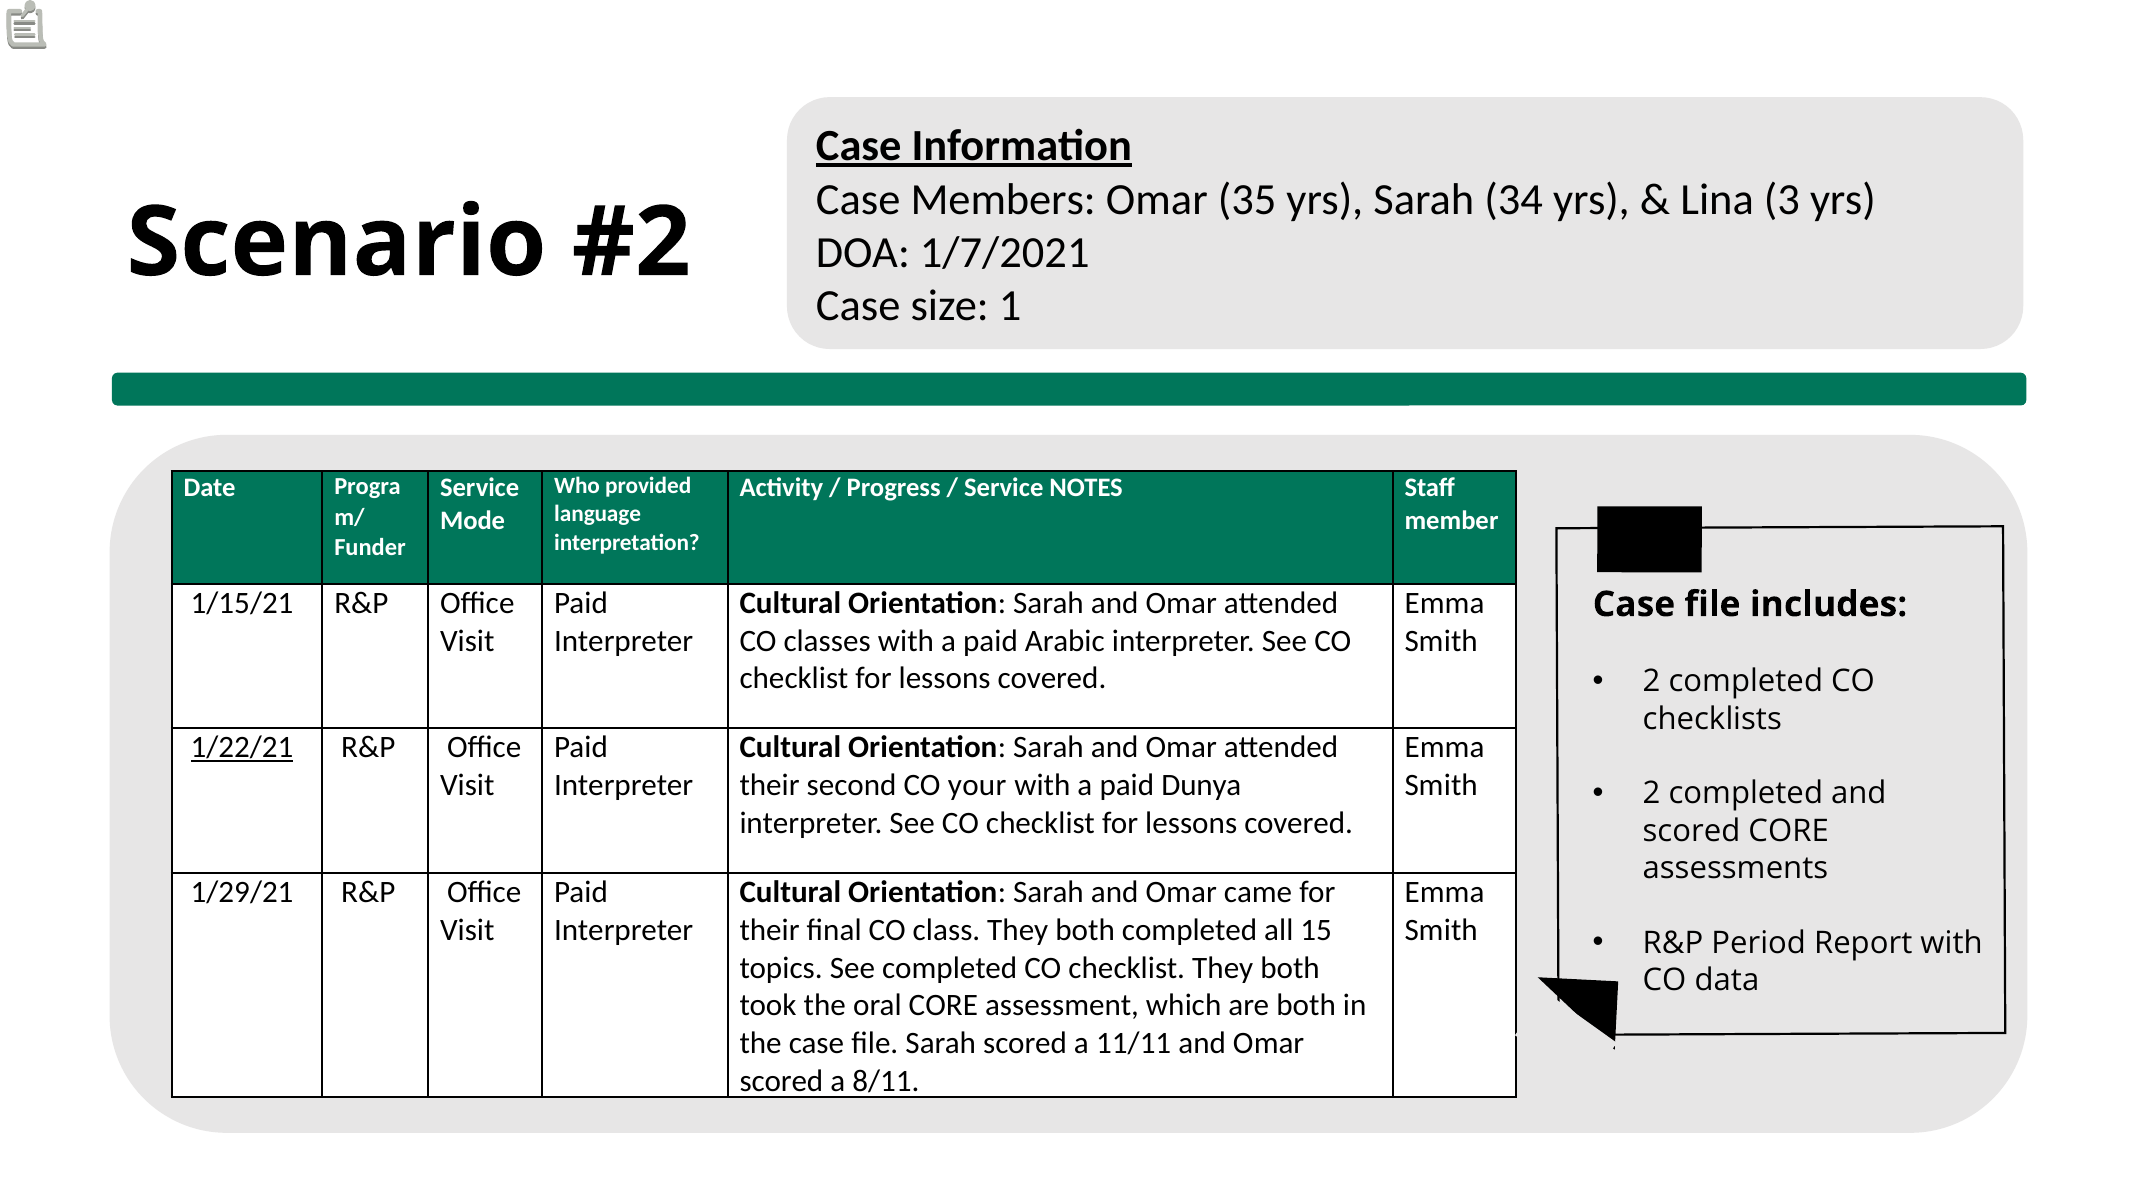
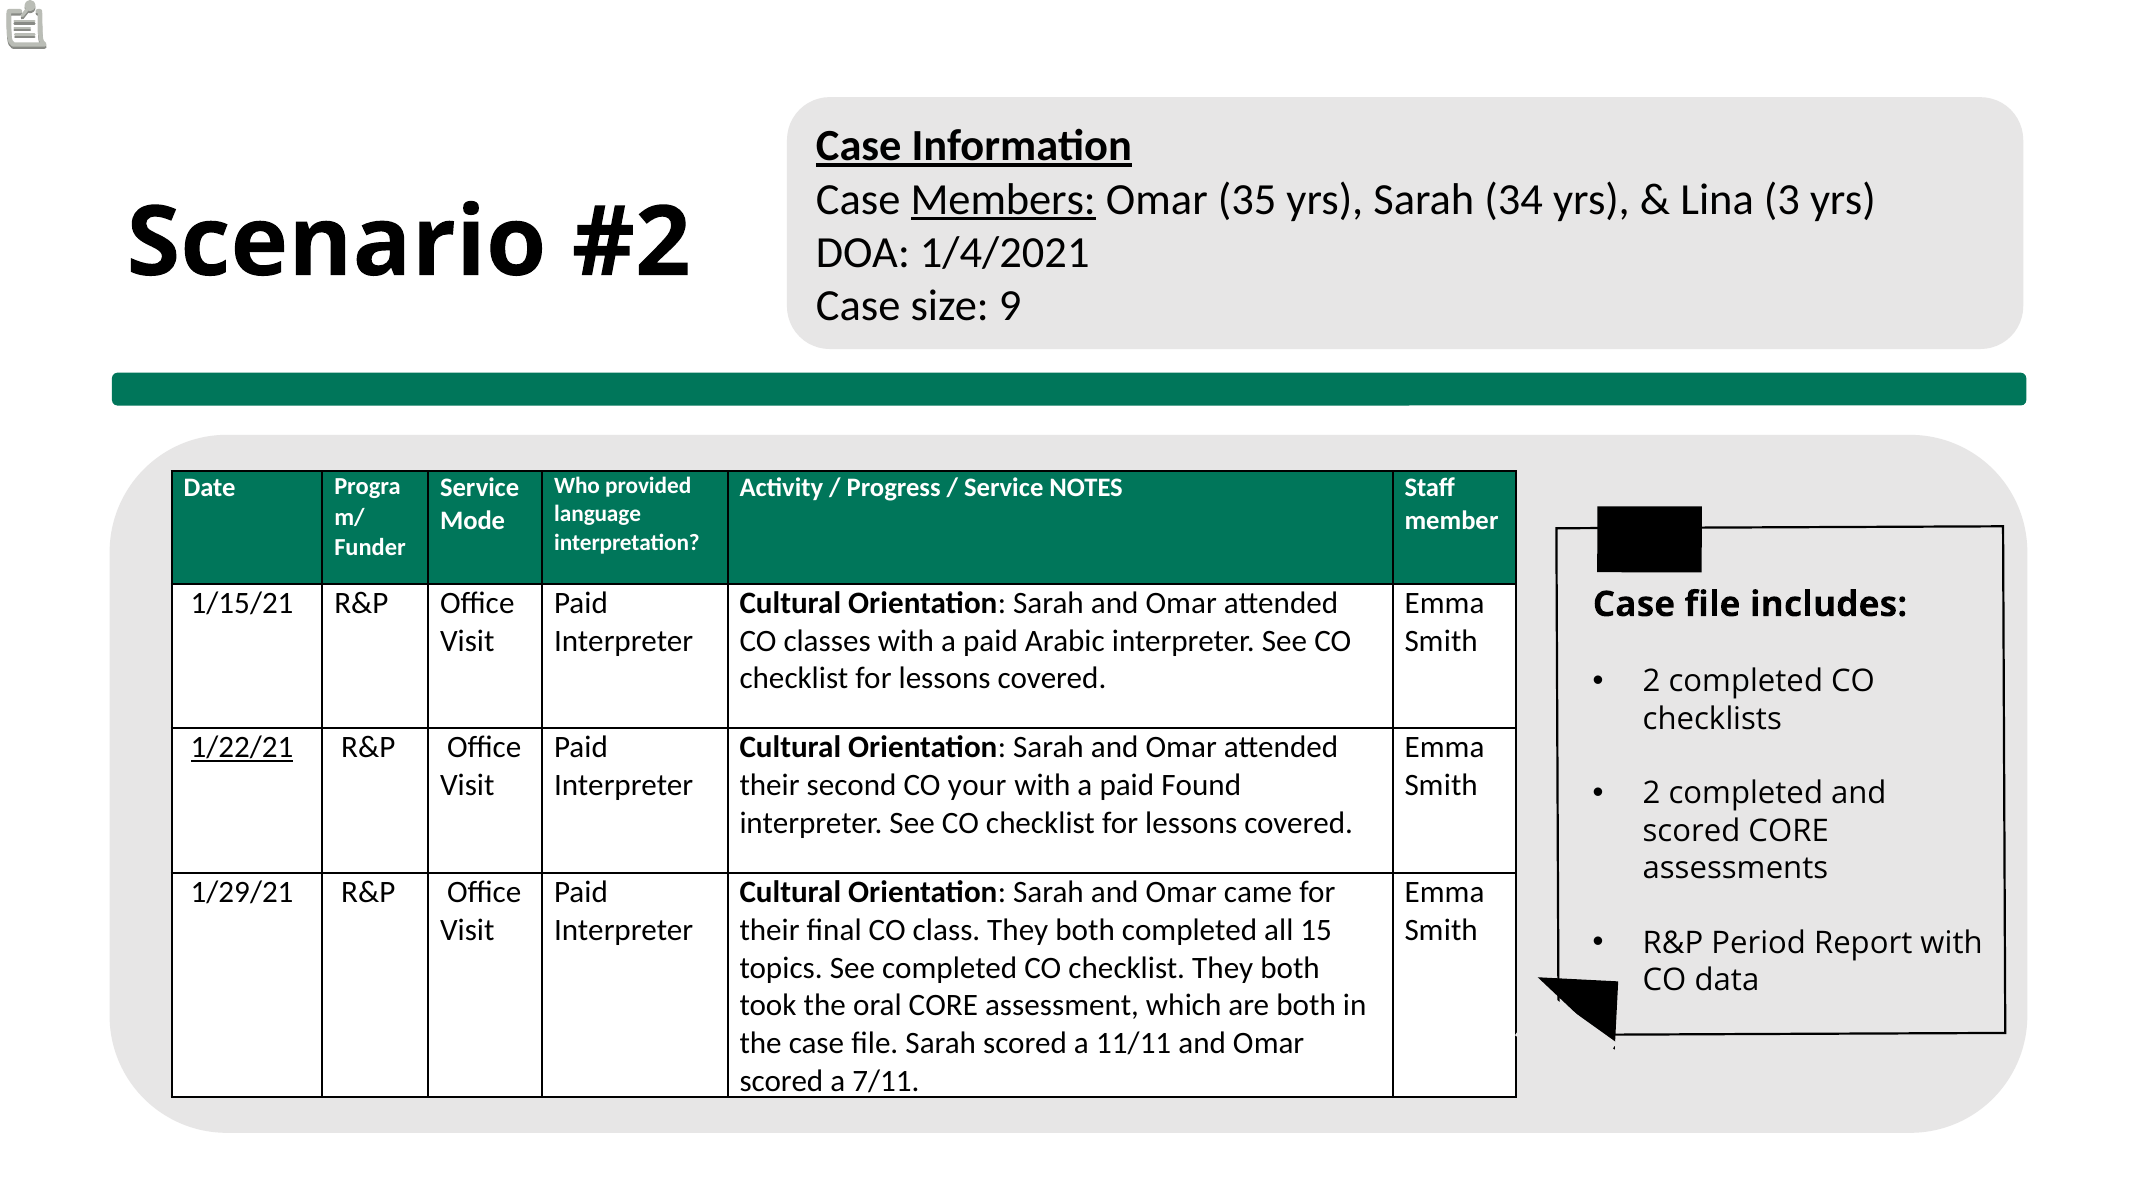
Members underline: none -> present
1/7/2021: 1/7/2021 -> 1/4/2021
1: 1 -> 9
Dunya: Dunya -> Found
8/11: 8/11 -> 7/11
